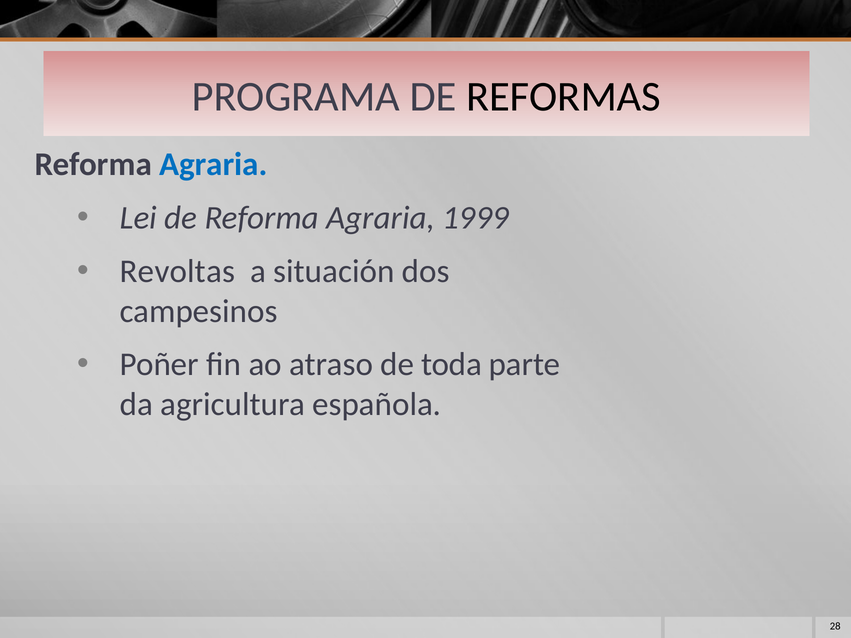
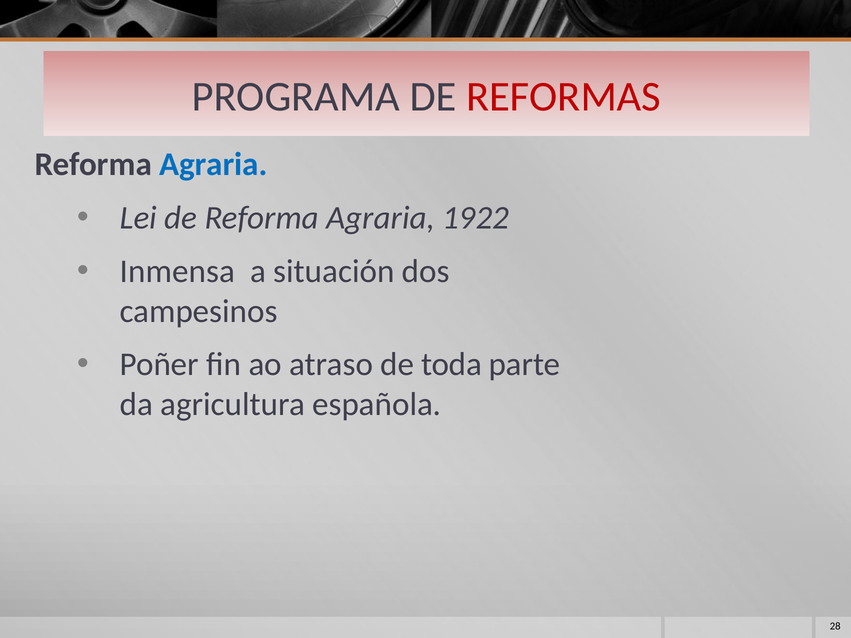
REFORMAS colour: black -> red
1999: 1999 -> 1922
Revoltas: Revoltas -> Inmensa
